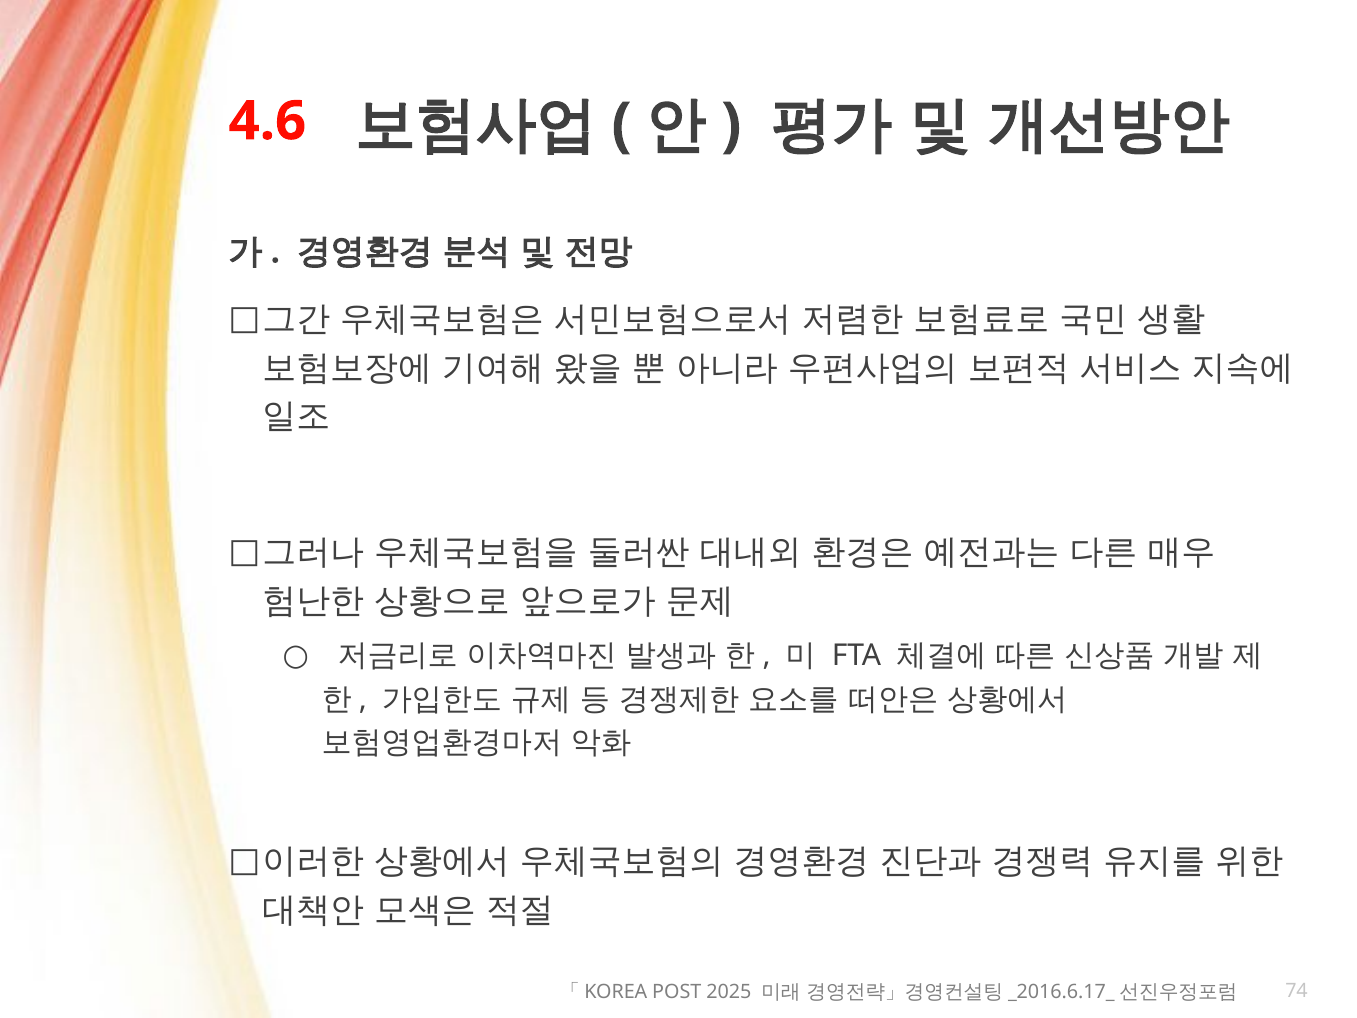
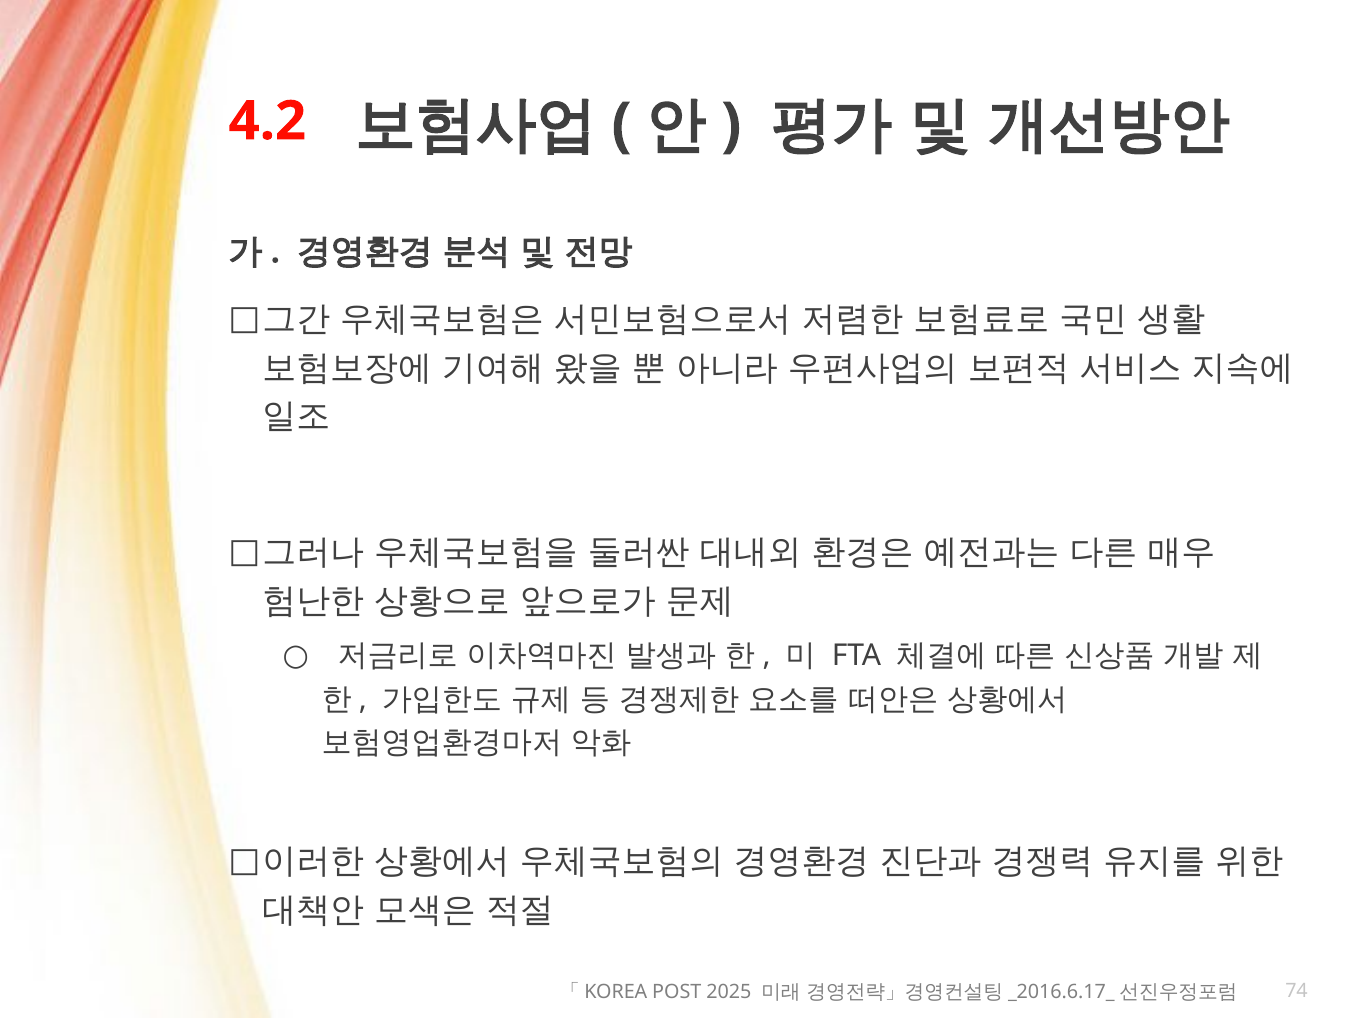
4.6: 4.6 -> 4.2
